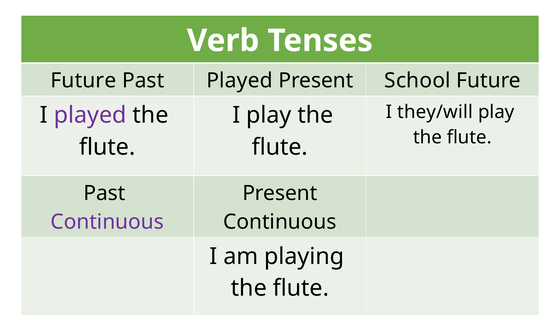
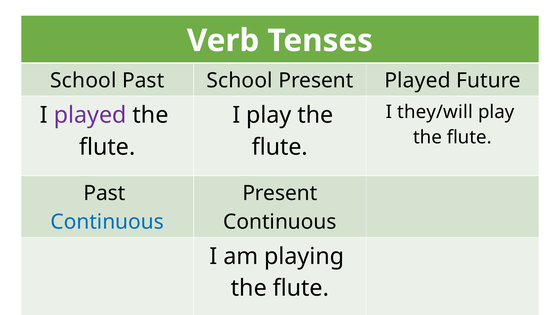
Future at (83, 80): Future -> School
Past Played: Played -> School
Present School: School -> Played
Continuous at (107, 222) colour: purple -> blue
